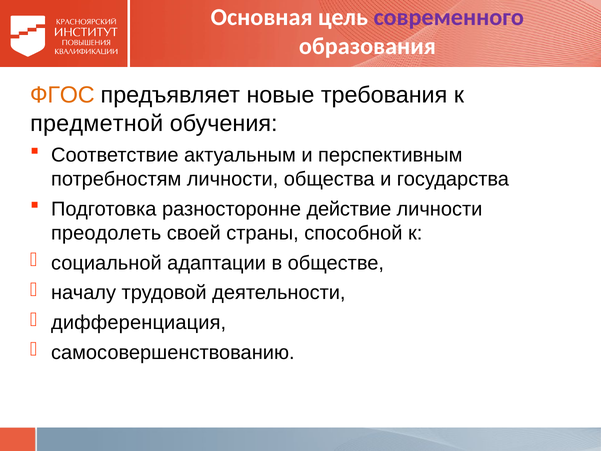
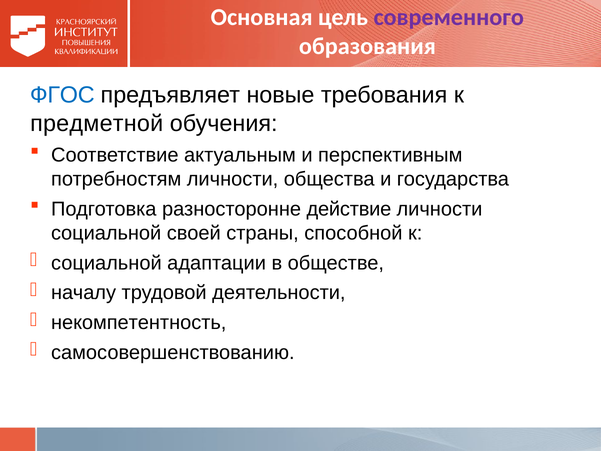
ФГОС colour: orange -> blue
преодолеть at (106, 233): преодолеть -> социальной
дифференциация: дифференциация -> некомпетентность
